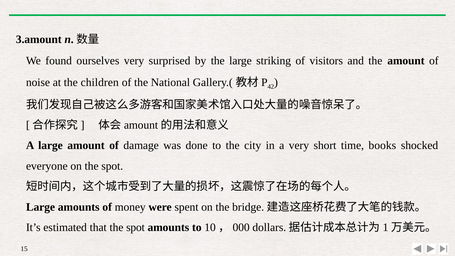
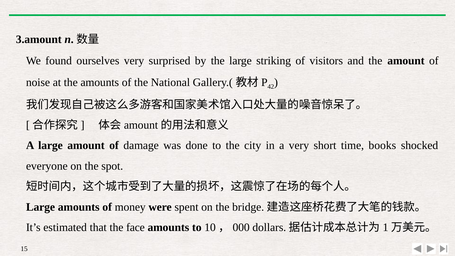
the children: children -> amounts
that the spot: spot -> face
